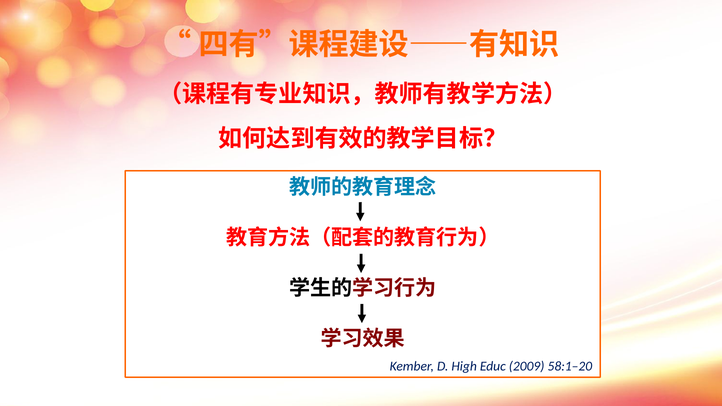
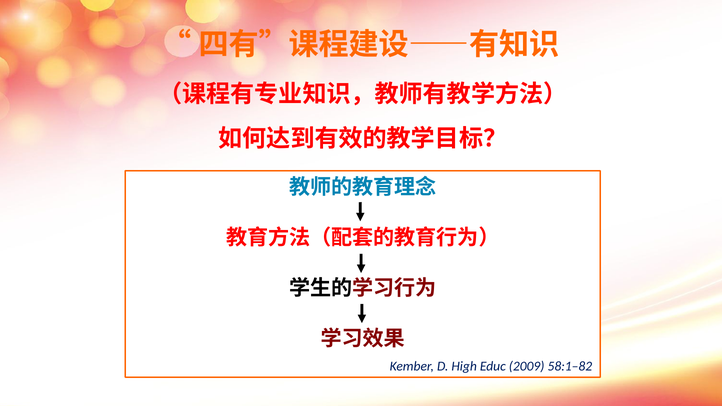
58:1–20: 58:1–20 -> 58:1–82
